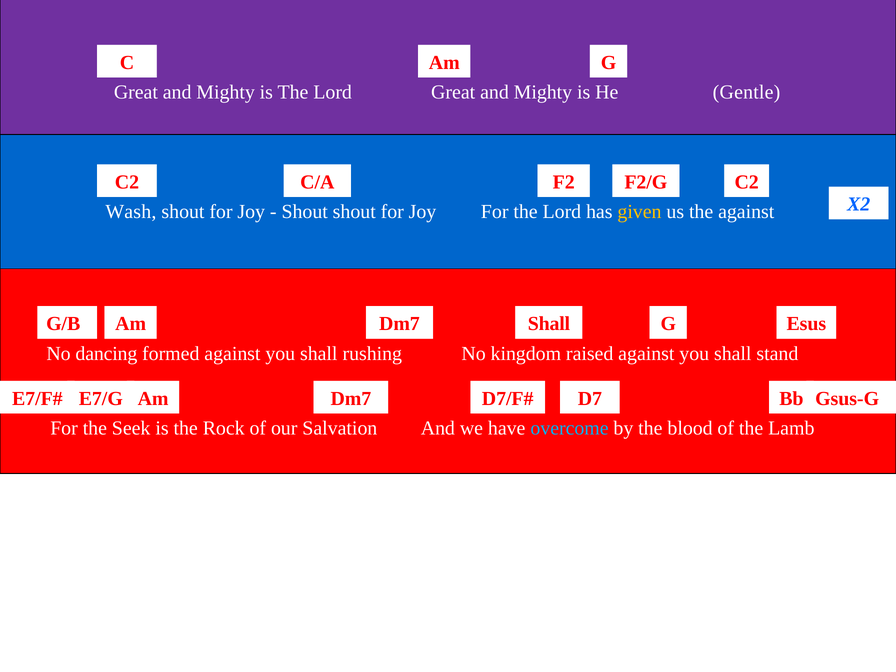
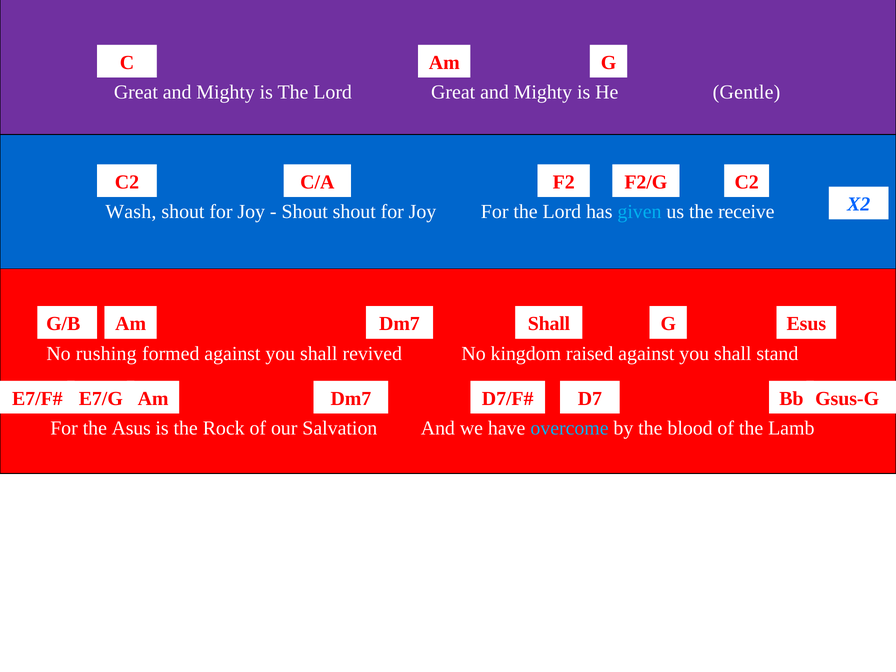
given colour: yellow -> light blue
the against: against -> receive
dancing: dancing -> rushing
rushing: rushing -> revived
Seek: Seek -> Asus
